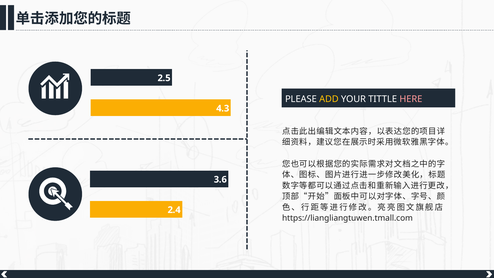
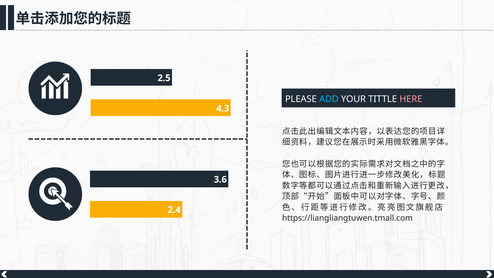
ADD colour: yellow -> light blue
